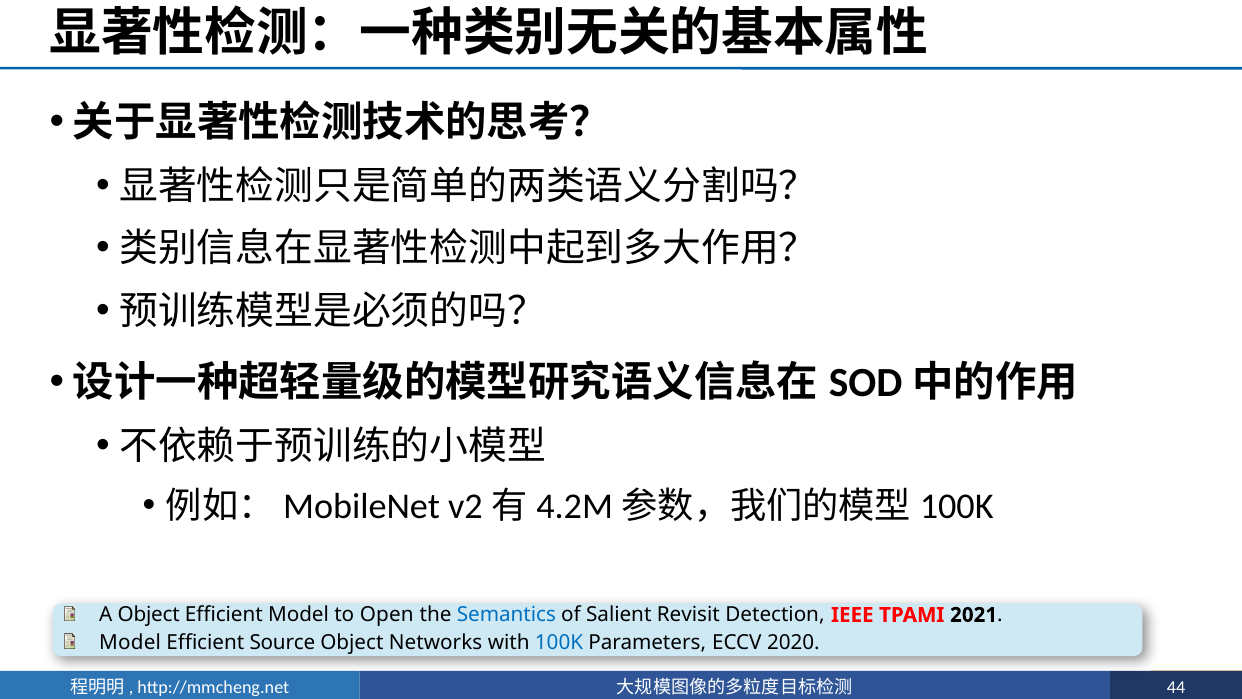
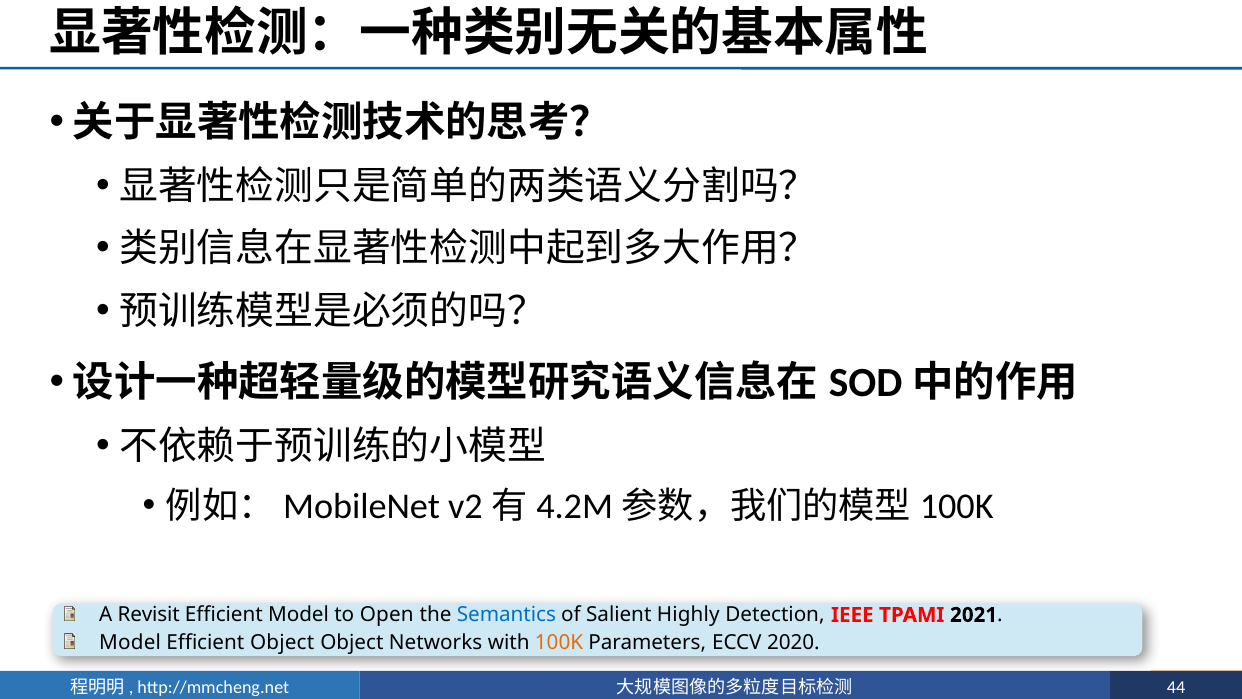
A Object: Object -> Revisit
Revisit: Revisit -> Highly
Efficient Source: Source -> Object
100K colour: blue -> orange
